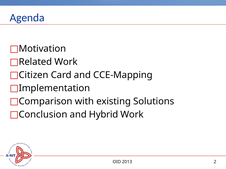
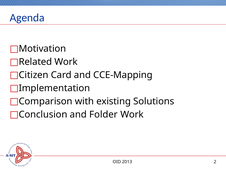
Hybrid: Hybrid -> Folder
